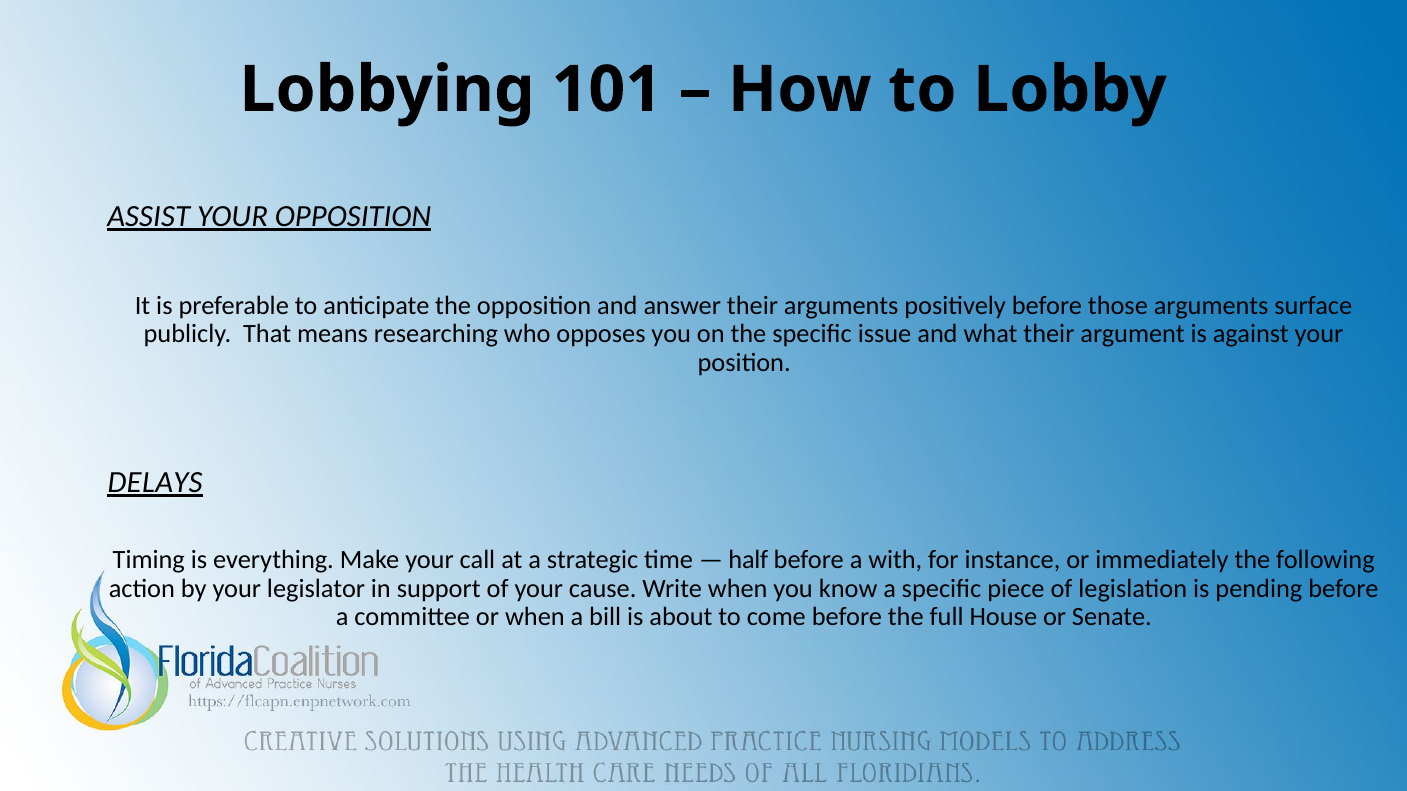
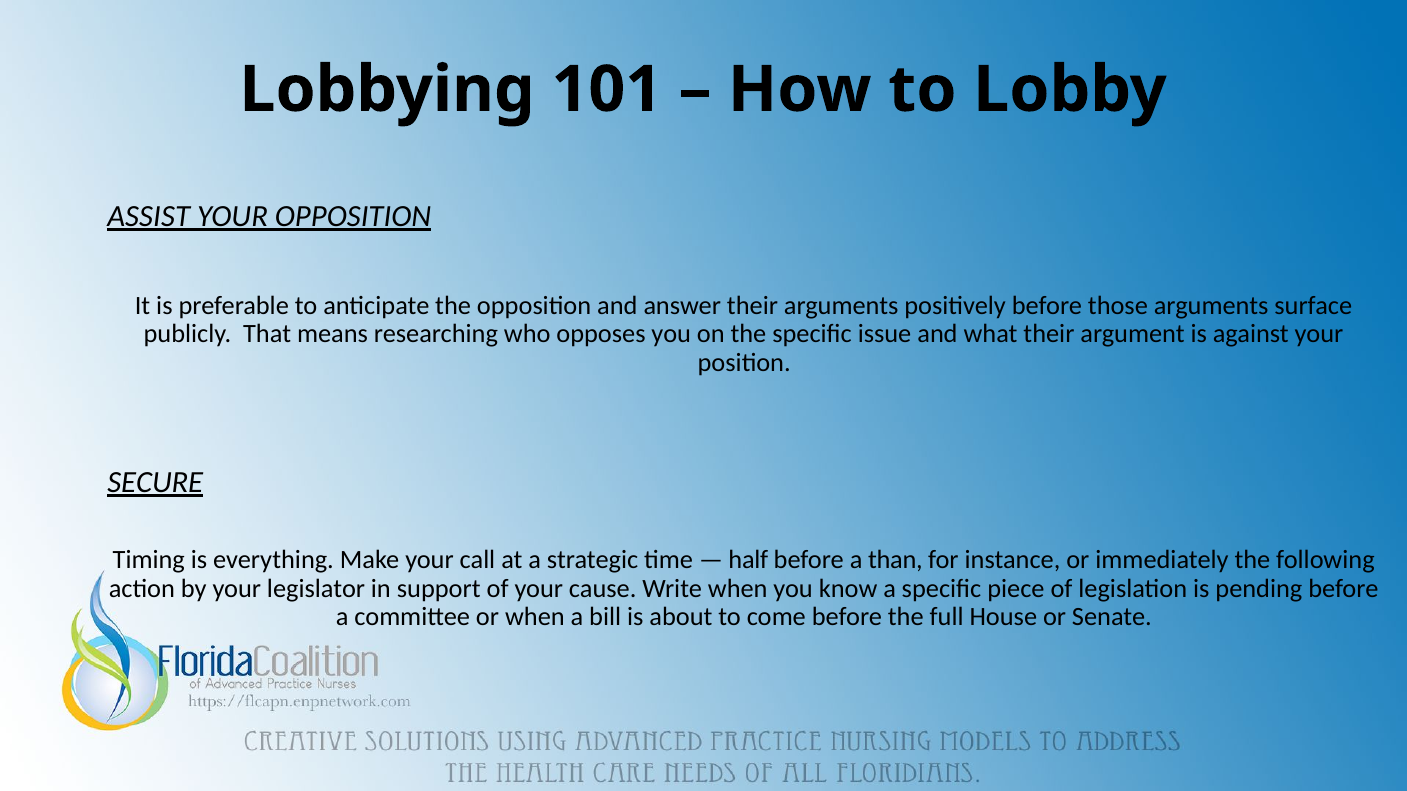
DELAYS: DELAYS -> SECURE
with: with -> than
